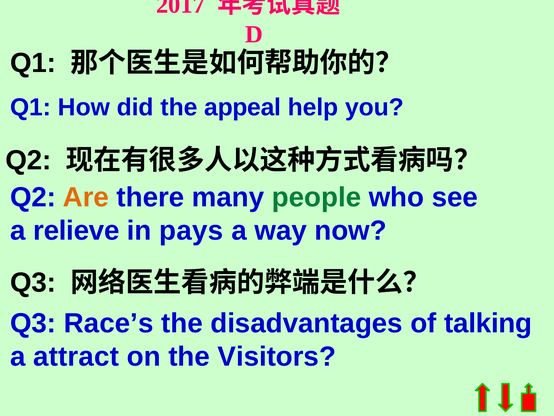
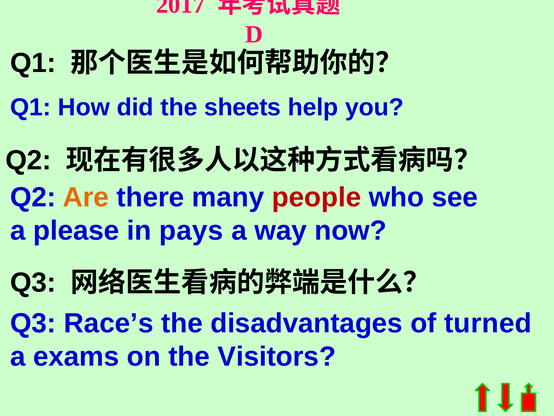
appeal: appeal -> sheets
people colour: green -> red
relieve: relieve -> please
talking: talking -> turned
attract: attract -> exams
